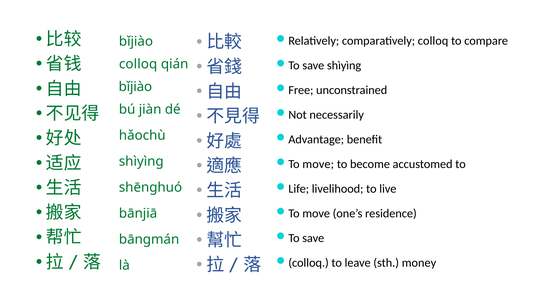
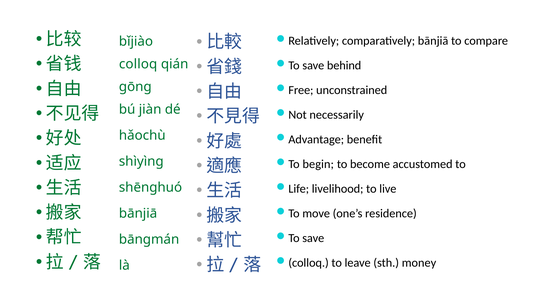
comparatively colloq: colloq -> bānjiā
save shìyìng: shìyìng -> behind
bǐjiào at (135, 87): bǐjiào -> gōng
move at (318, 164): move -> begin
